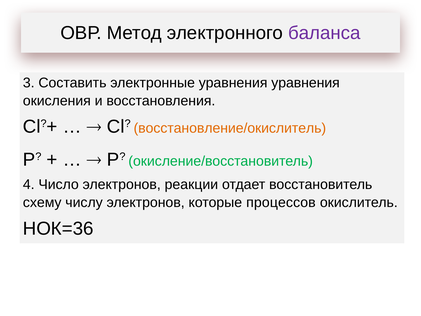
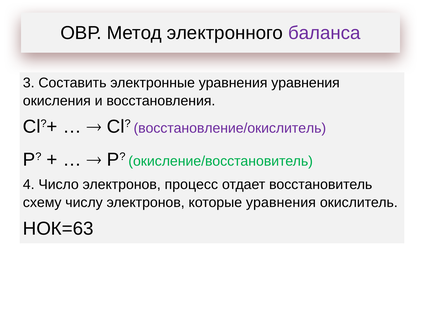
восстановление/окислитель colour: orange -> purple
реакции: реакции -> процесс
которые процессов: процессов -> уравнения
НОК=36: НОК=36 -> НОК=63
